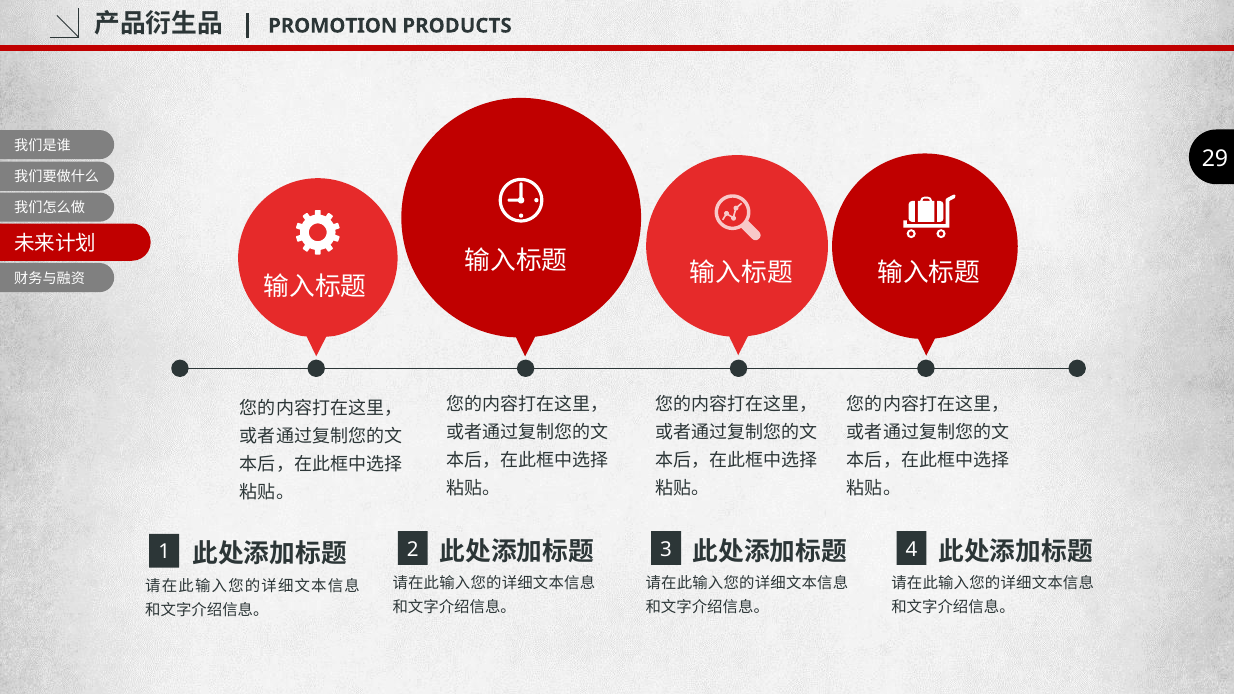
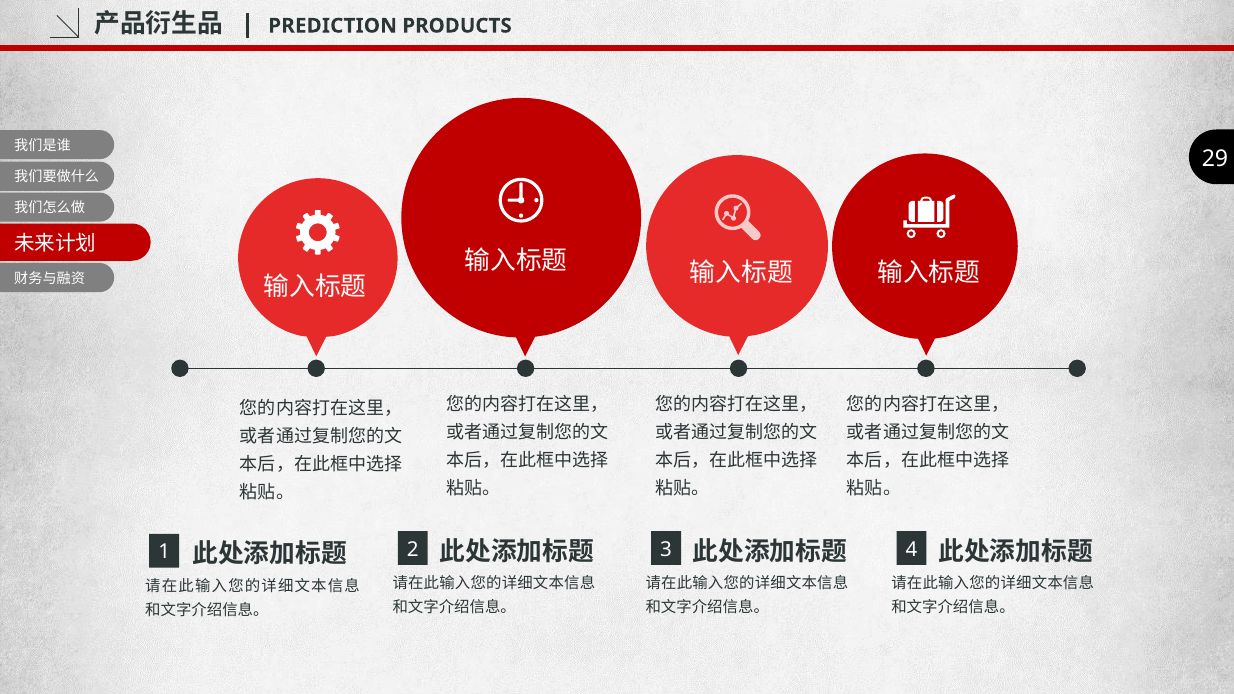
PROMOTION: PROMOTION -> PREDICTION
